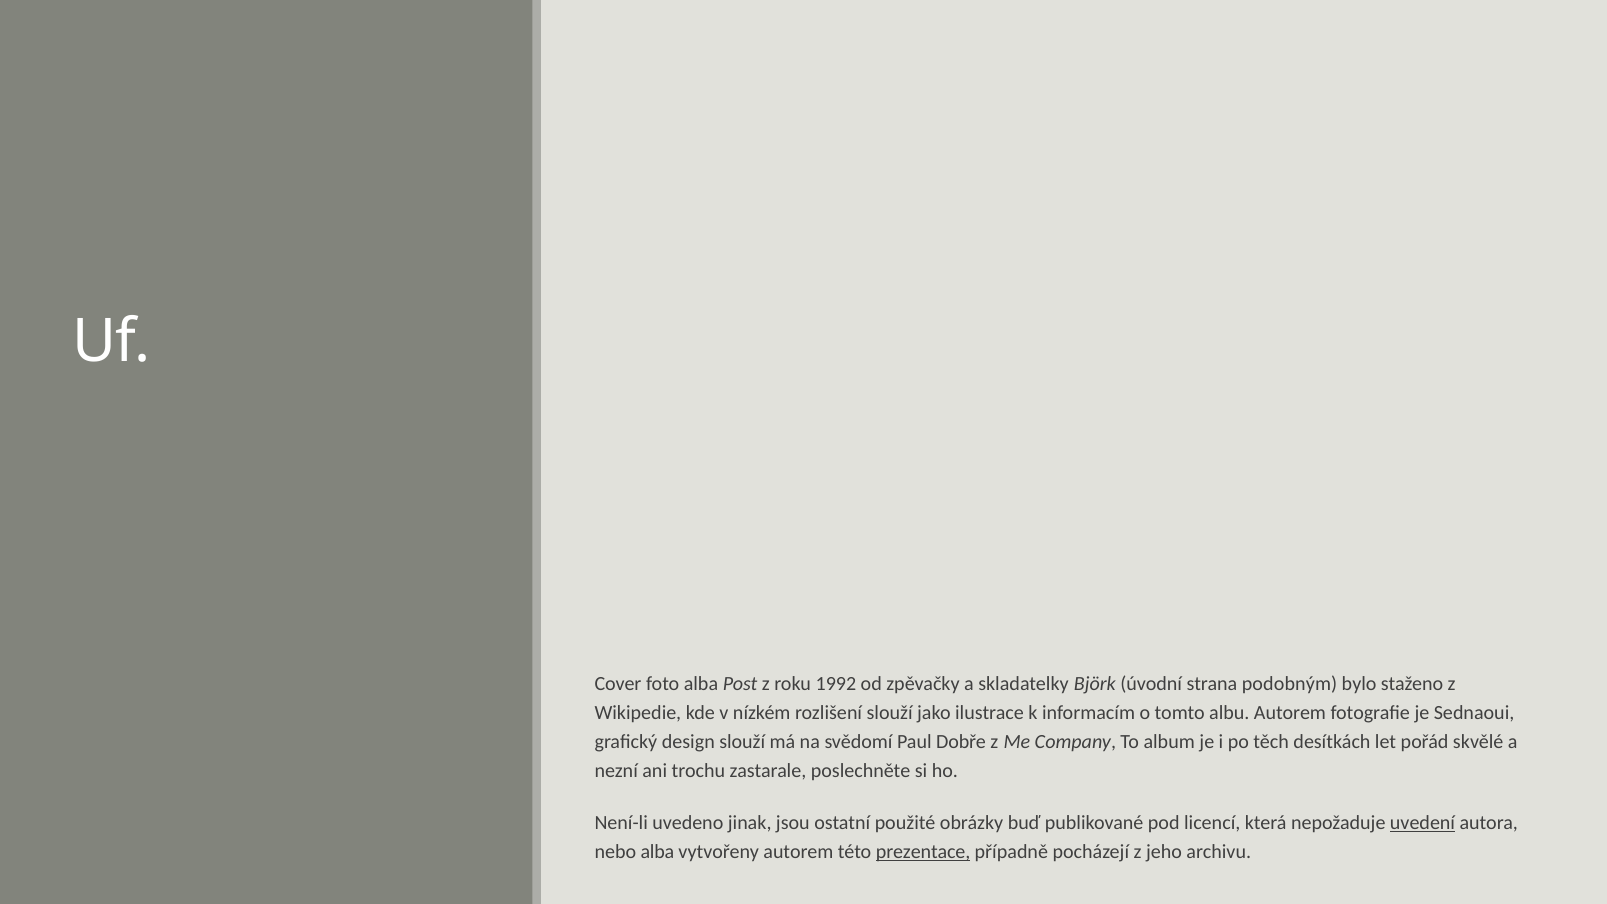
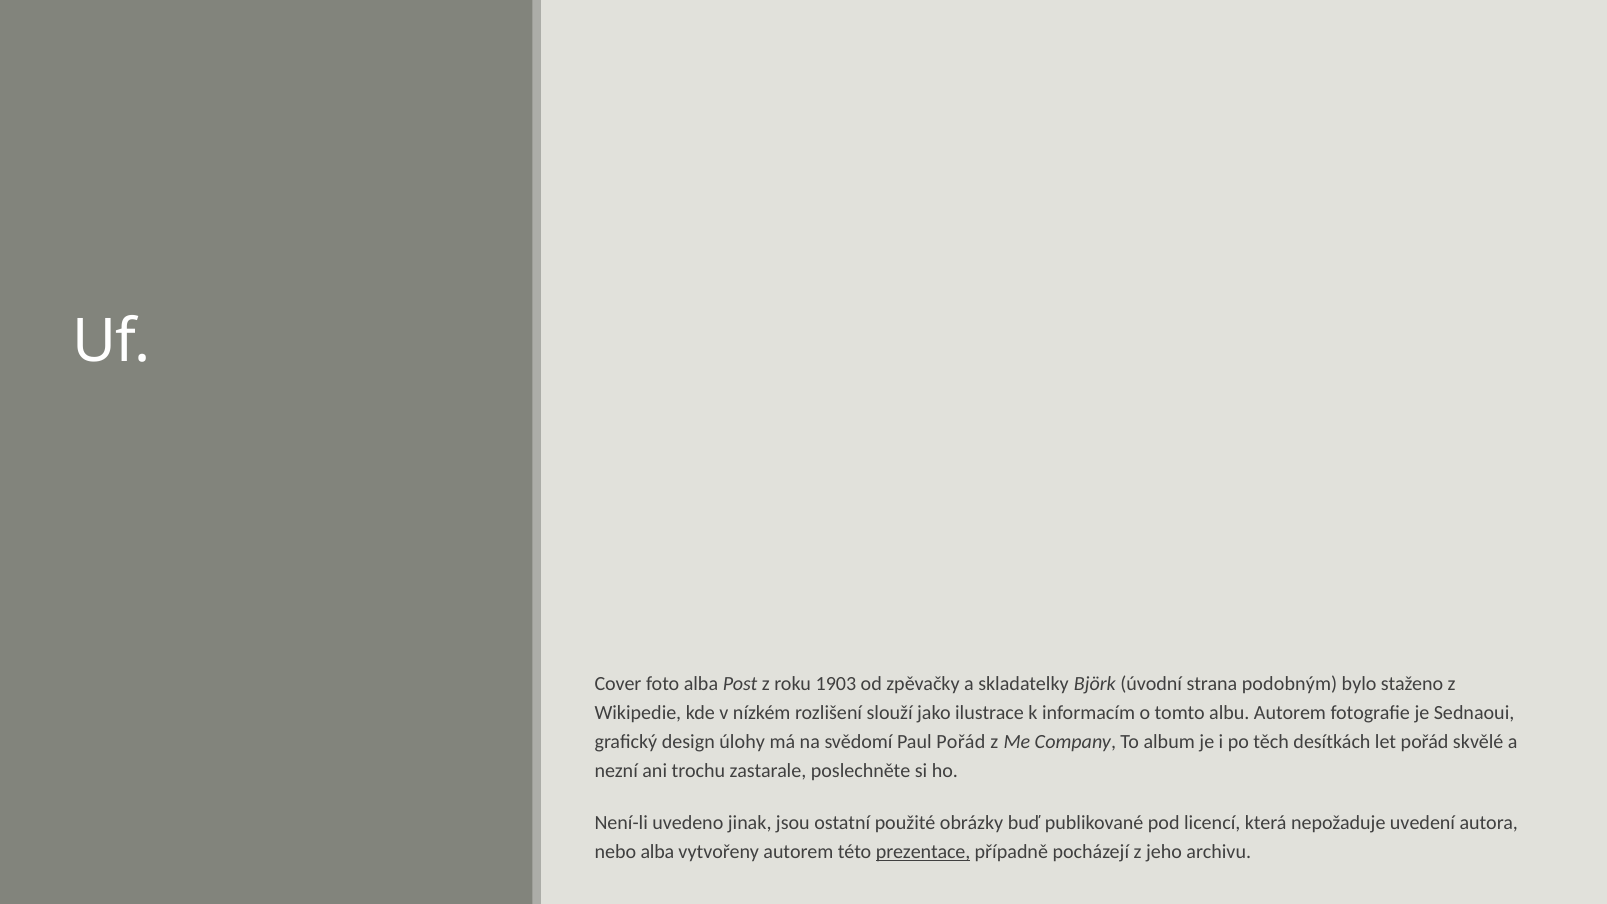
1992: 1992 -> 1903
design slouží: slouží -> úlohy
Paul Dobře: Dobře -> Pořád
uvedení underline: present -> none
